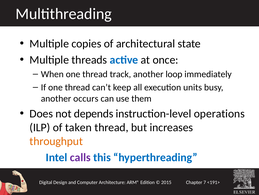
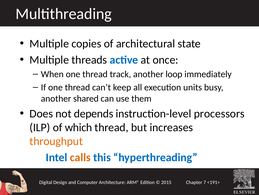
occurs: occurs -> shared
operations: operations -> processors
taken: taken -> which
calls colour: purple -> orange
